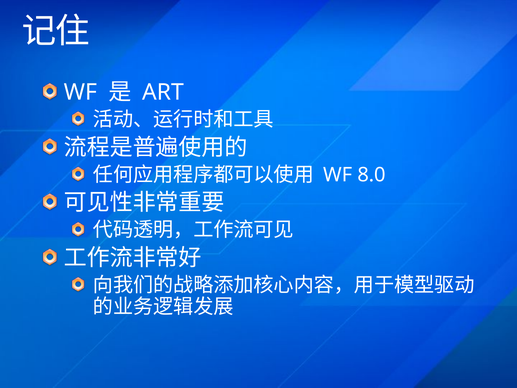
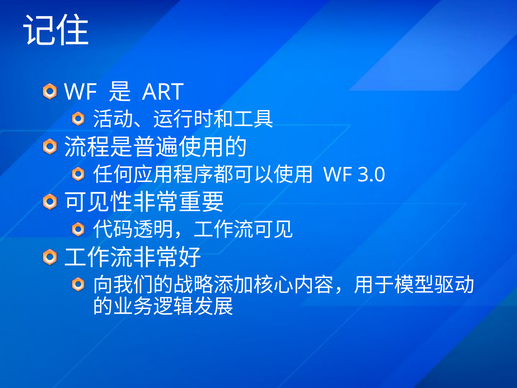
8.0: 8.0 -> 3.0
